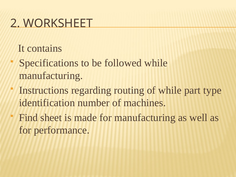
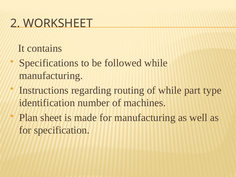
Find: Find -> Plan
performance: performance -> specification
